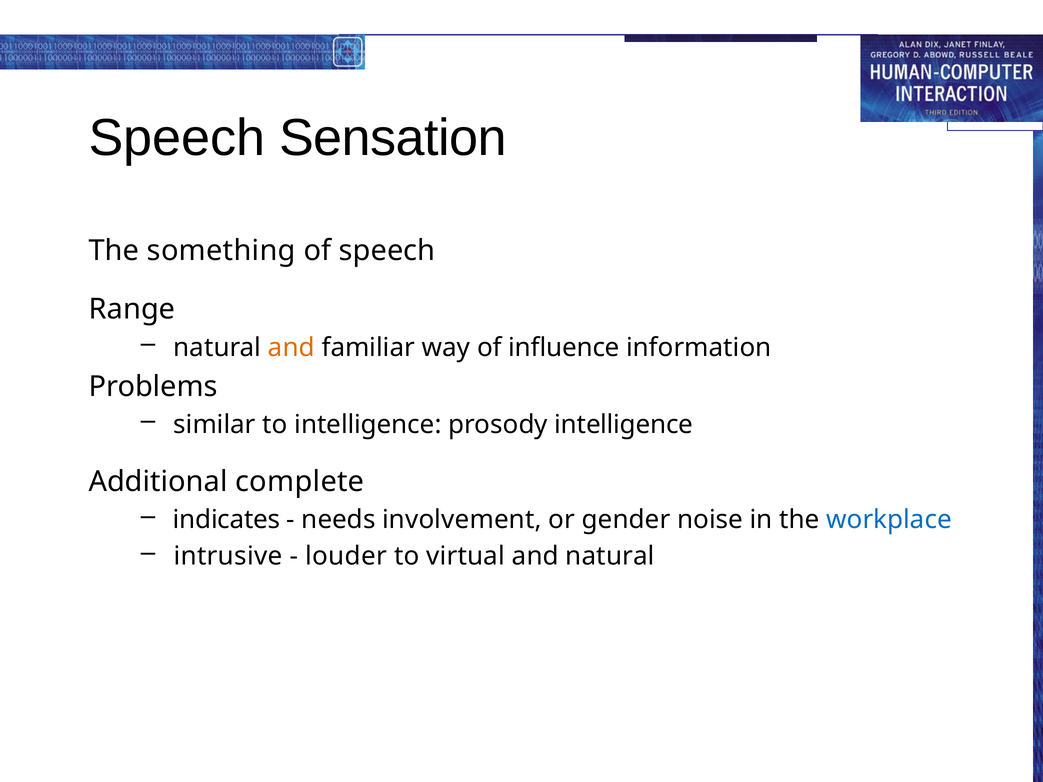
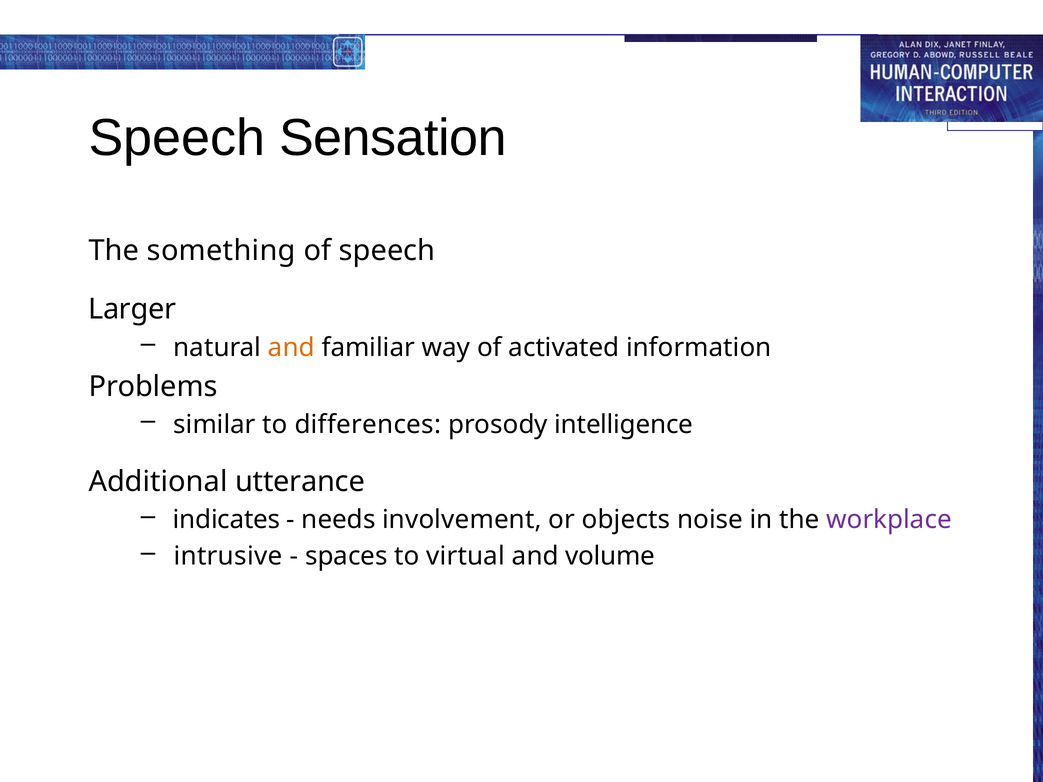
Range: Range -> Larger
influence: influence -> activated
to intelligence: intelligence -> differences
complete: complete -> utterance
gender: gender -> objects
workplace colour: blue -> purple
louder: louder -> spaces
and natural: natural -> volume
